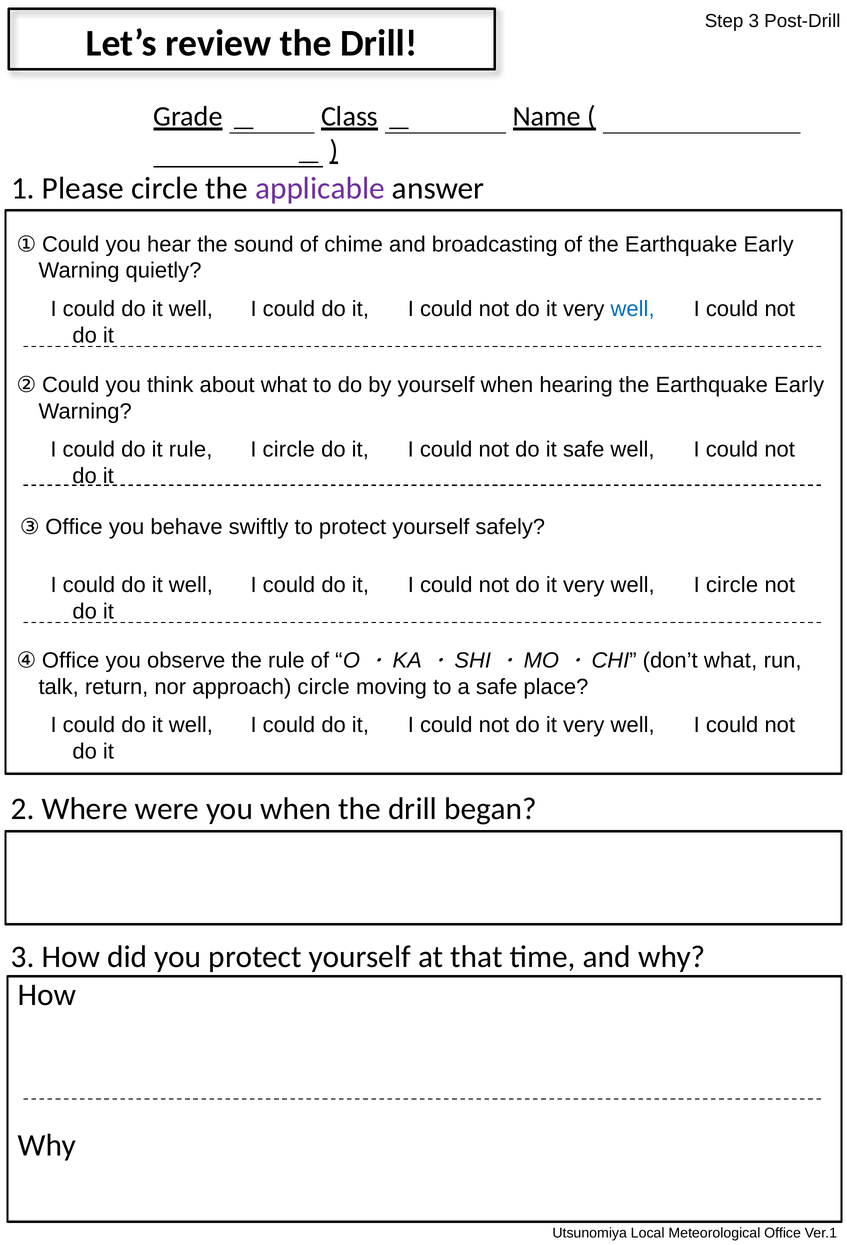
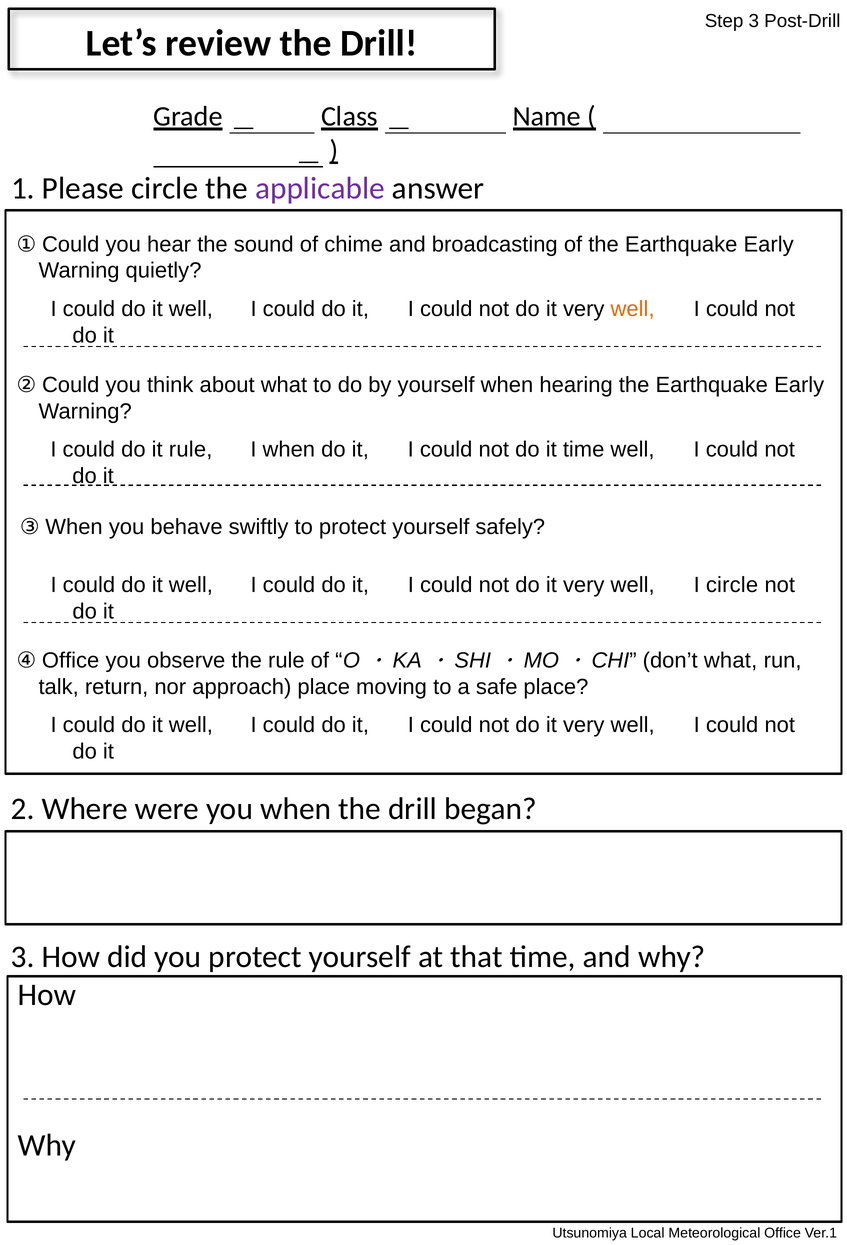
well at (633, 309) colour: blue -> orange
circle at (289, 449): circle -> when
it safe: safe -> time
③ Office: Office -> When
approach circle: circle -> place
